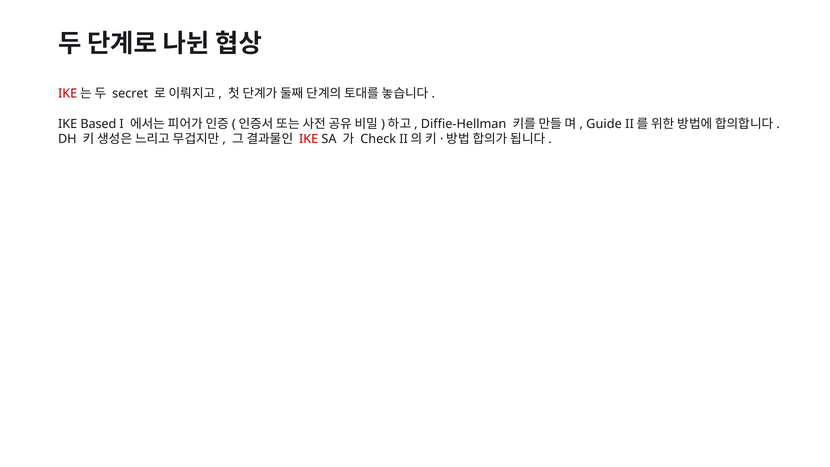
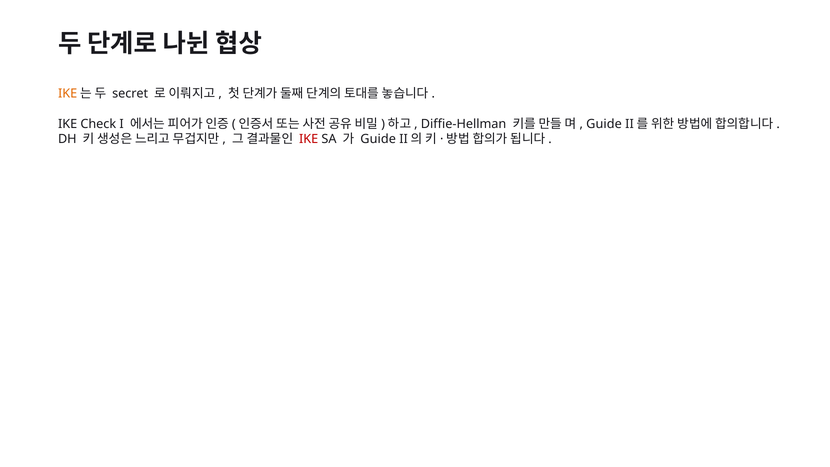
IKE at (68, 94) colour: red -> orange
Based: Based -> Check
Check at (378, 139): Check -> Guide
